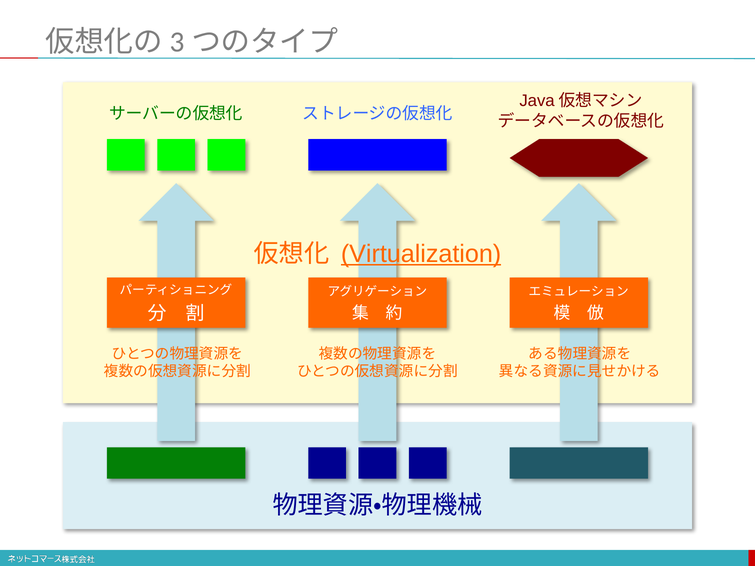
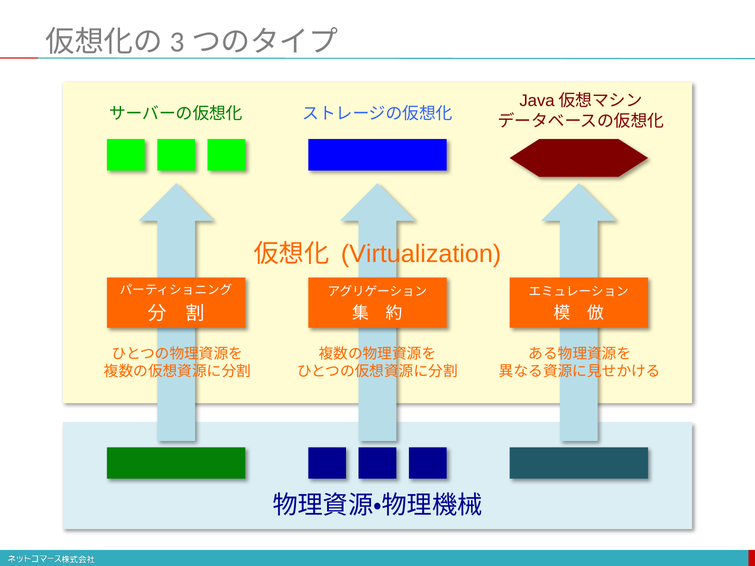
Virtualization underline: present -> none
